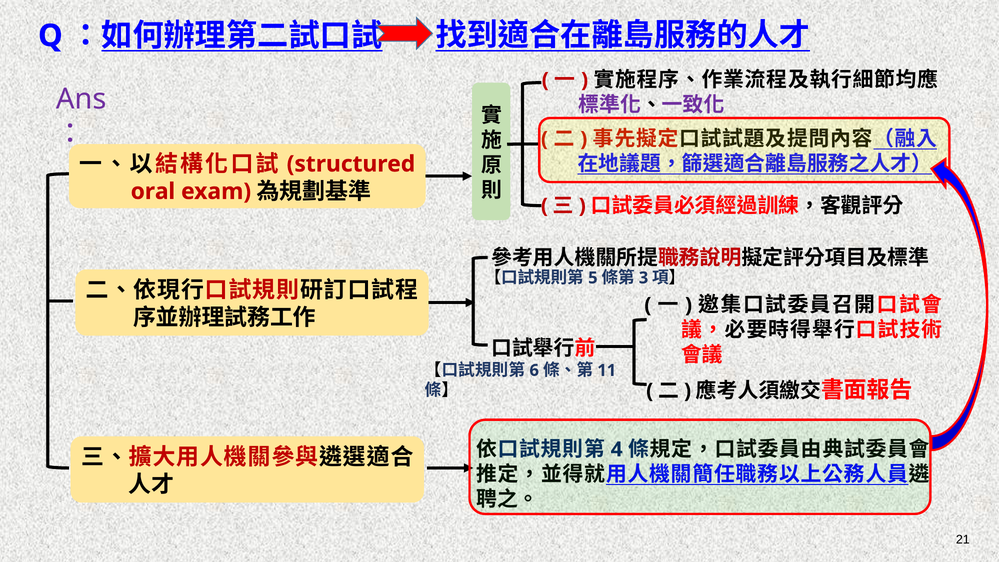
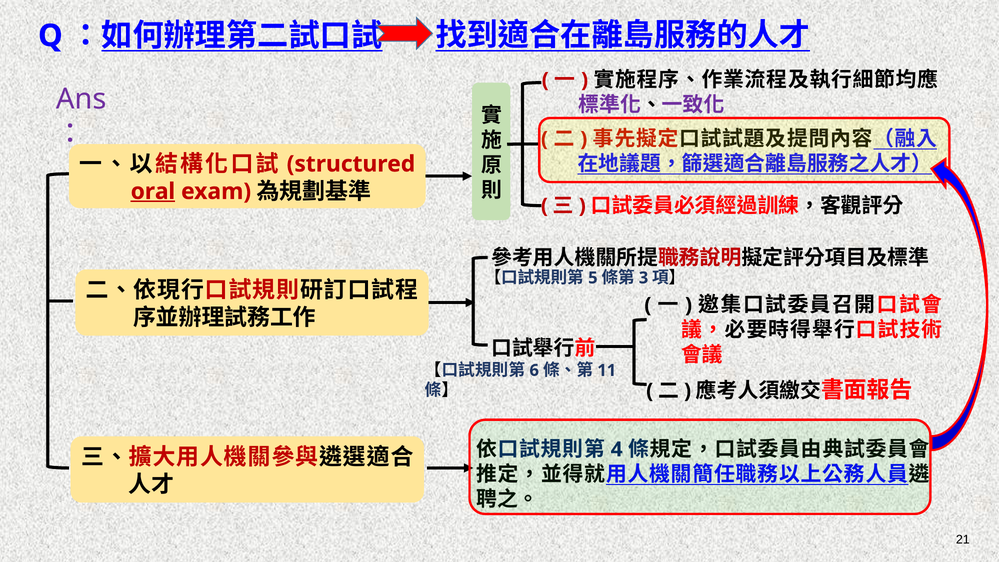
oral underline: none -> present
